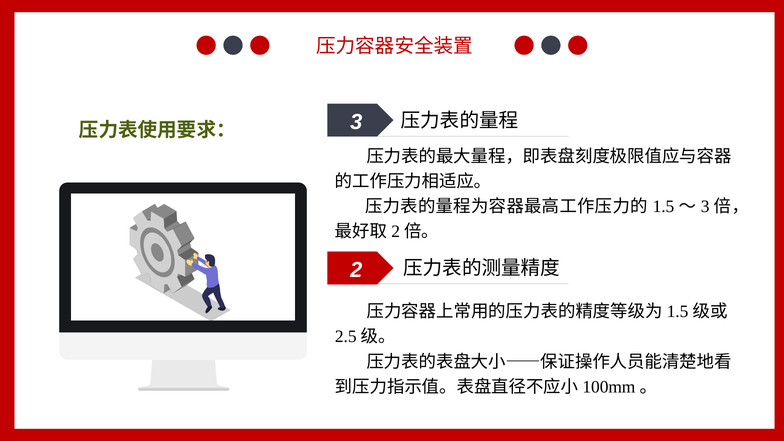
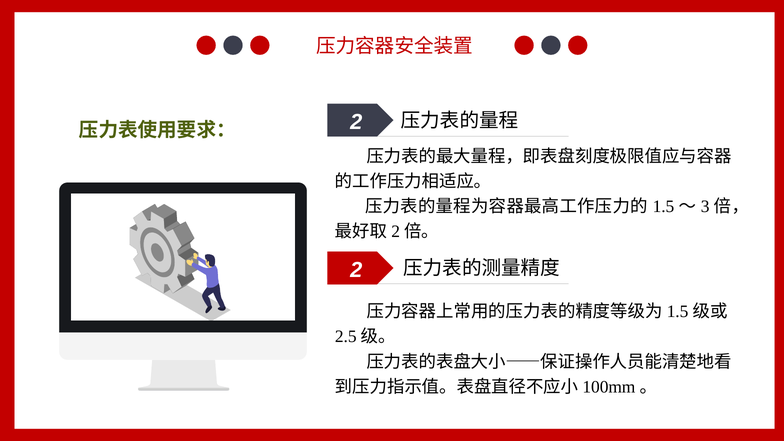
3 at (356, 122): 3 -> 2
